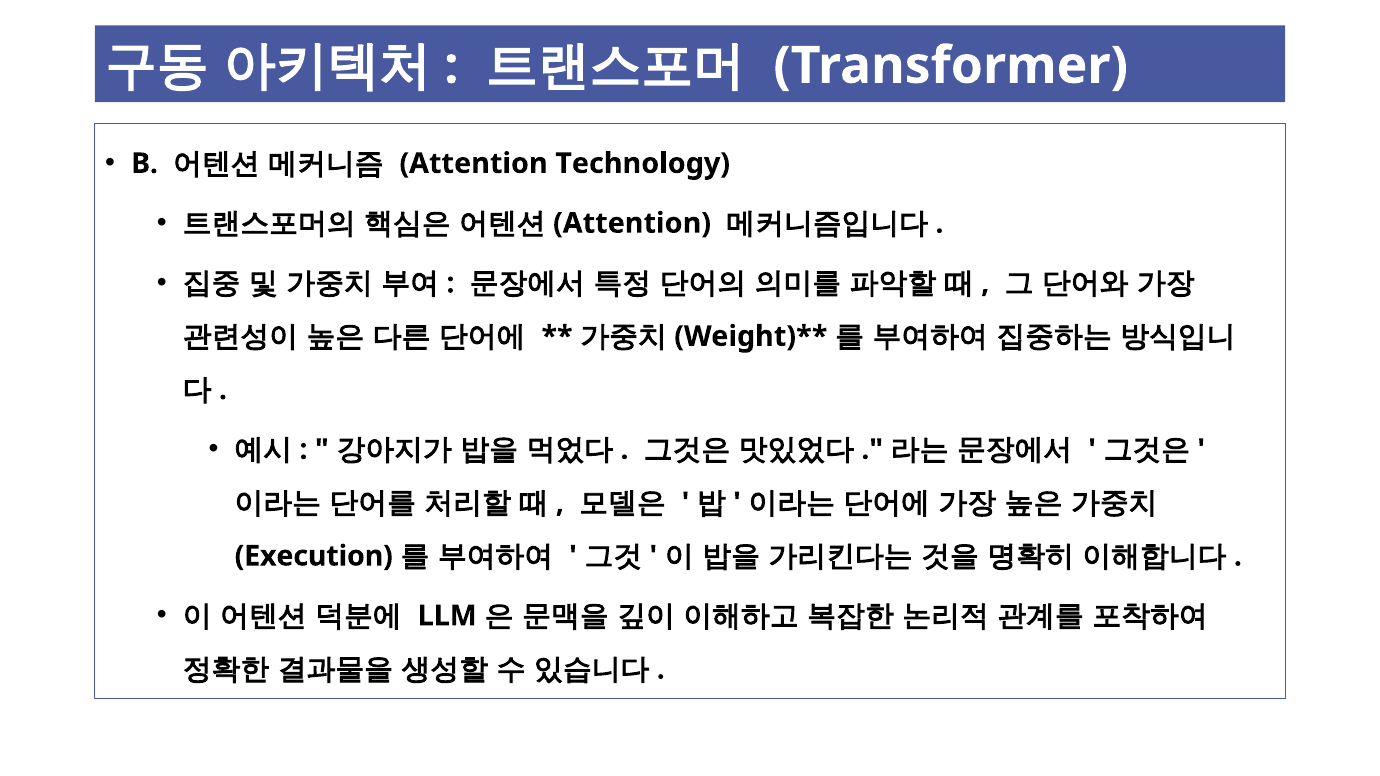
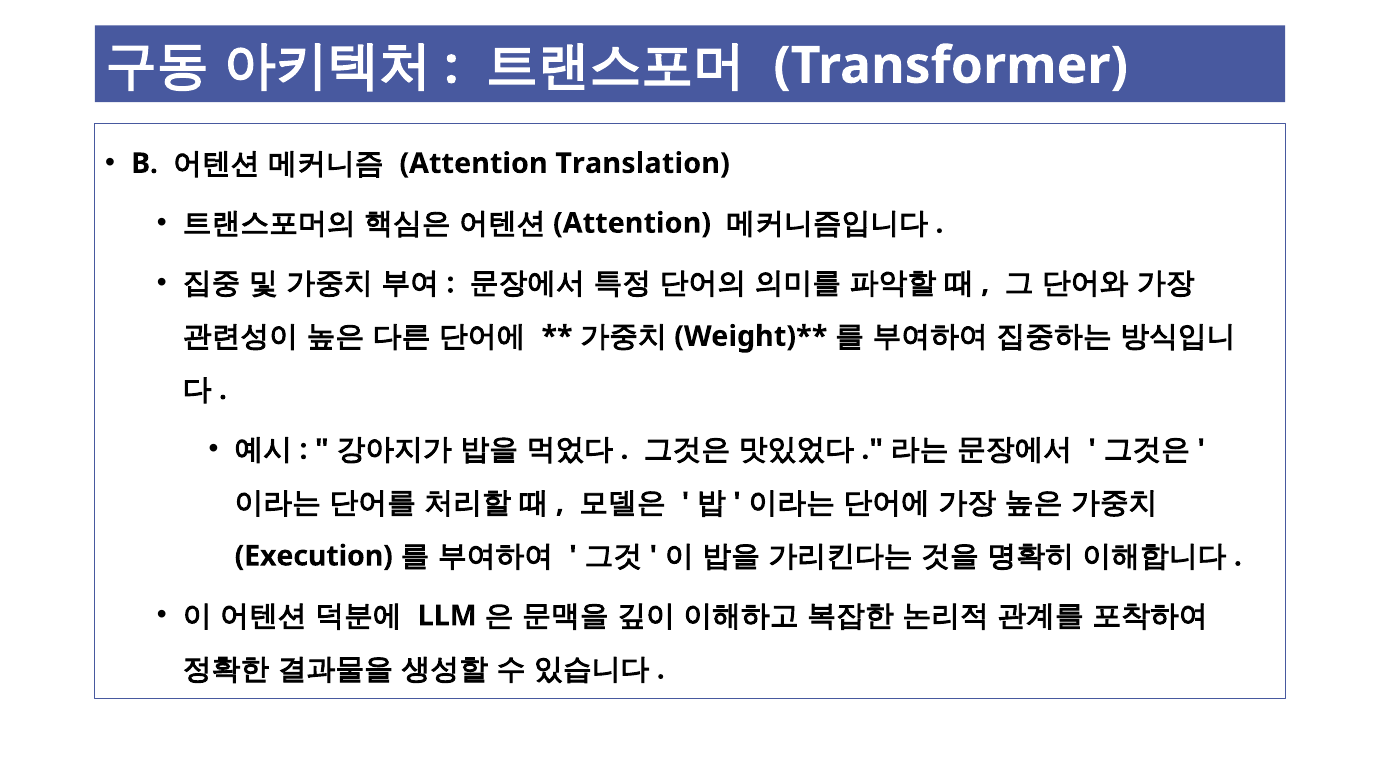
Technology: Technology -> Translation
